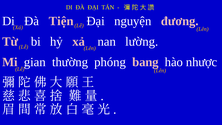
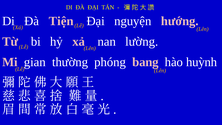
đương: đương -> hướng
nhược: nhược -> huỳnh
